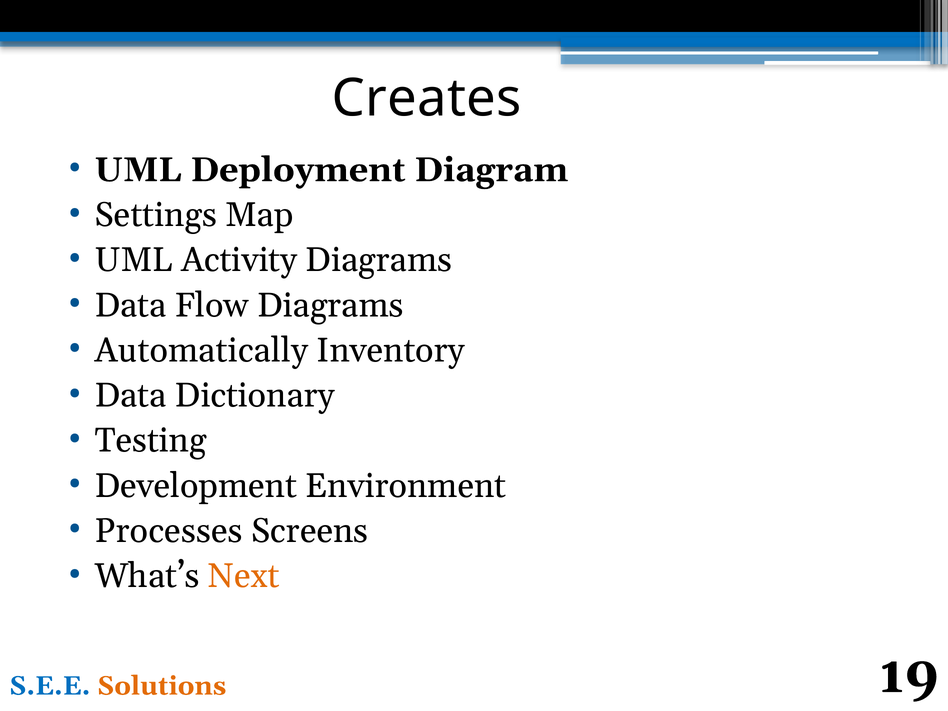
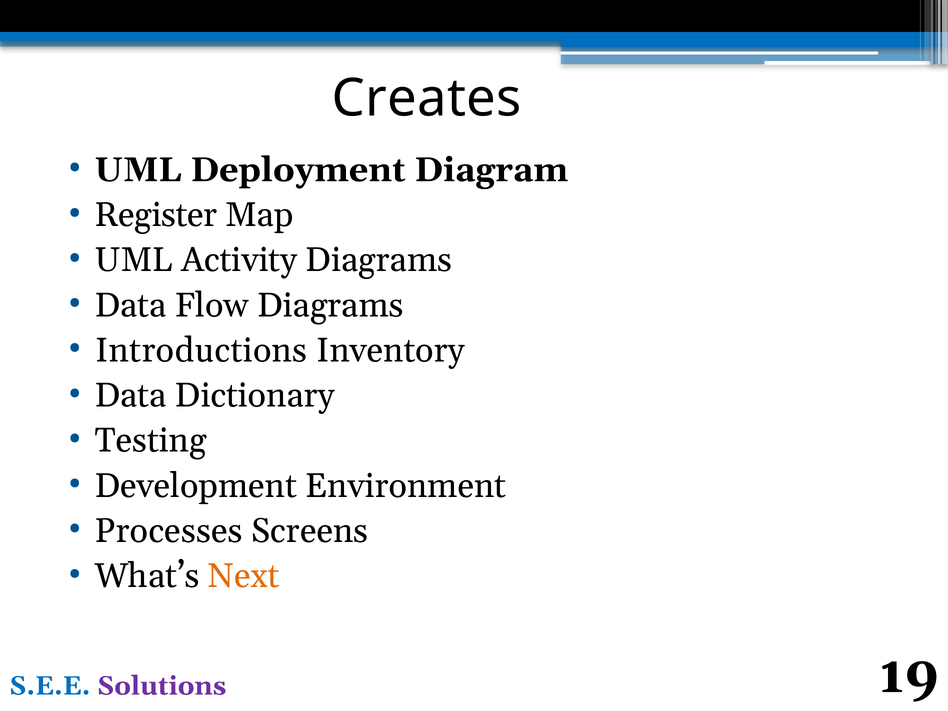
Settings: Settings -> Register
Automatically: Automatically -> Introductions
Solutions colour: orange -> purple
